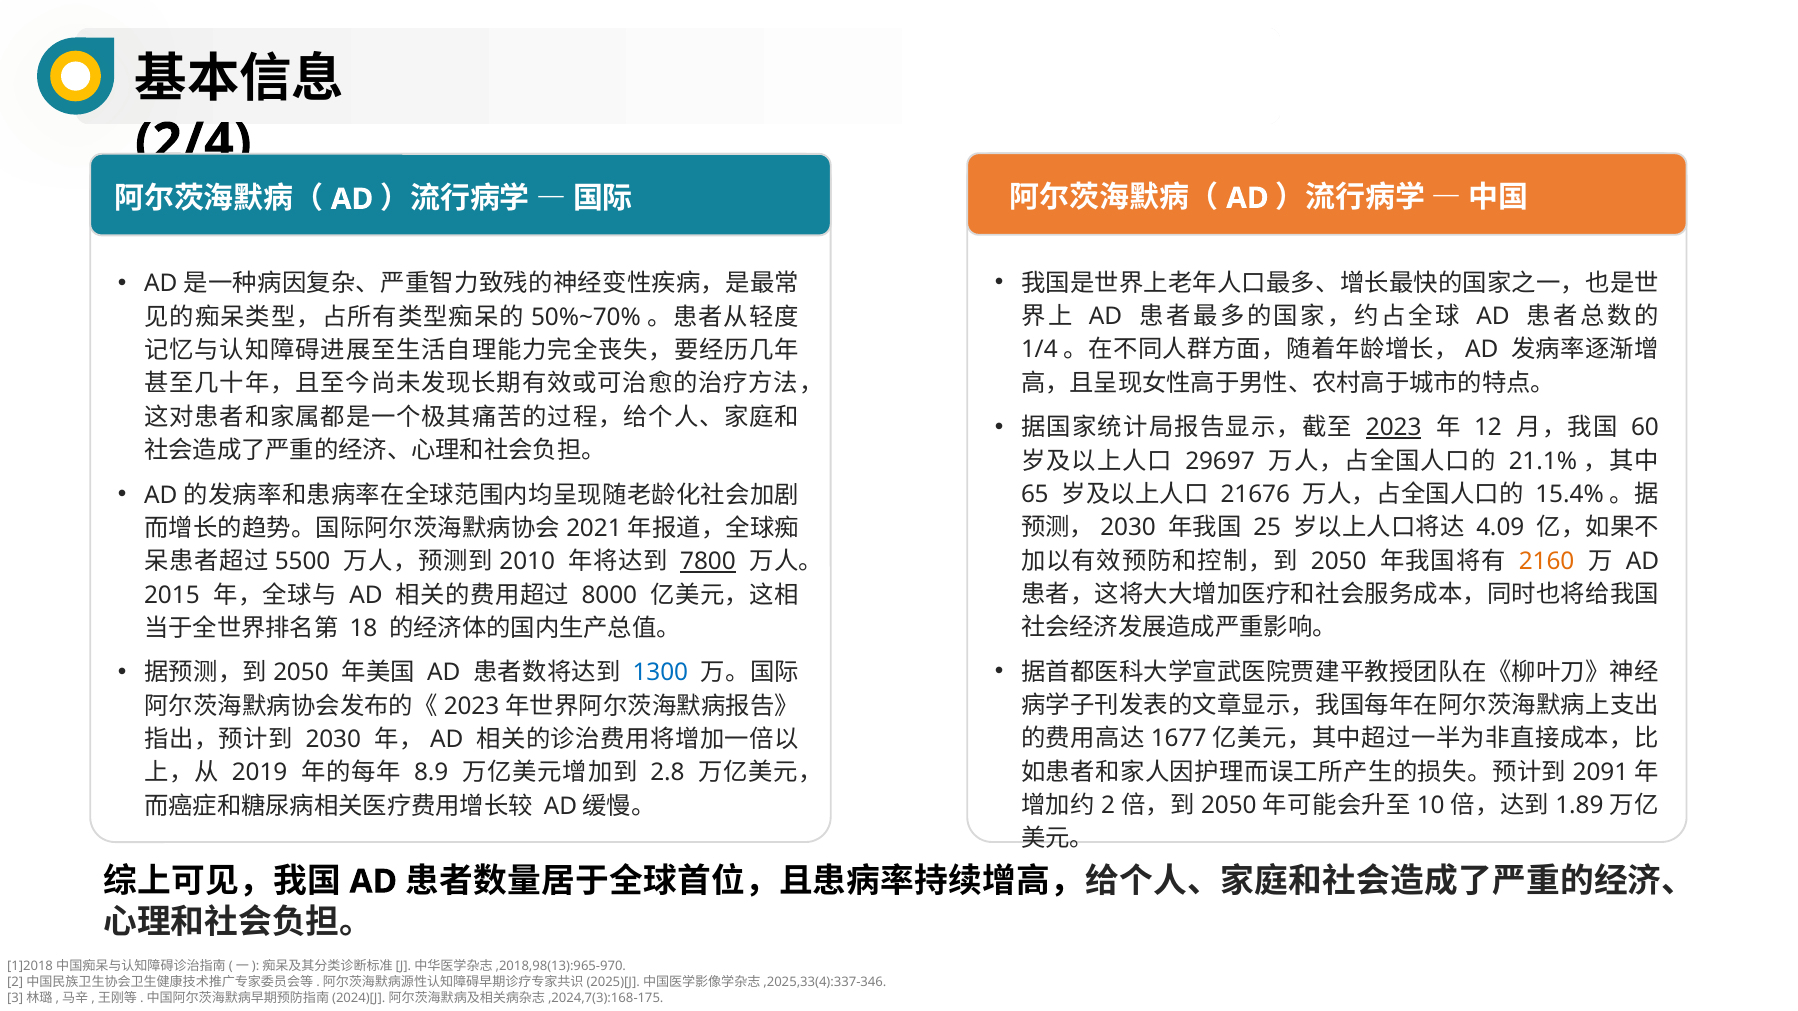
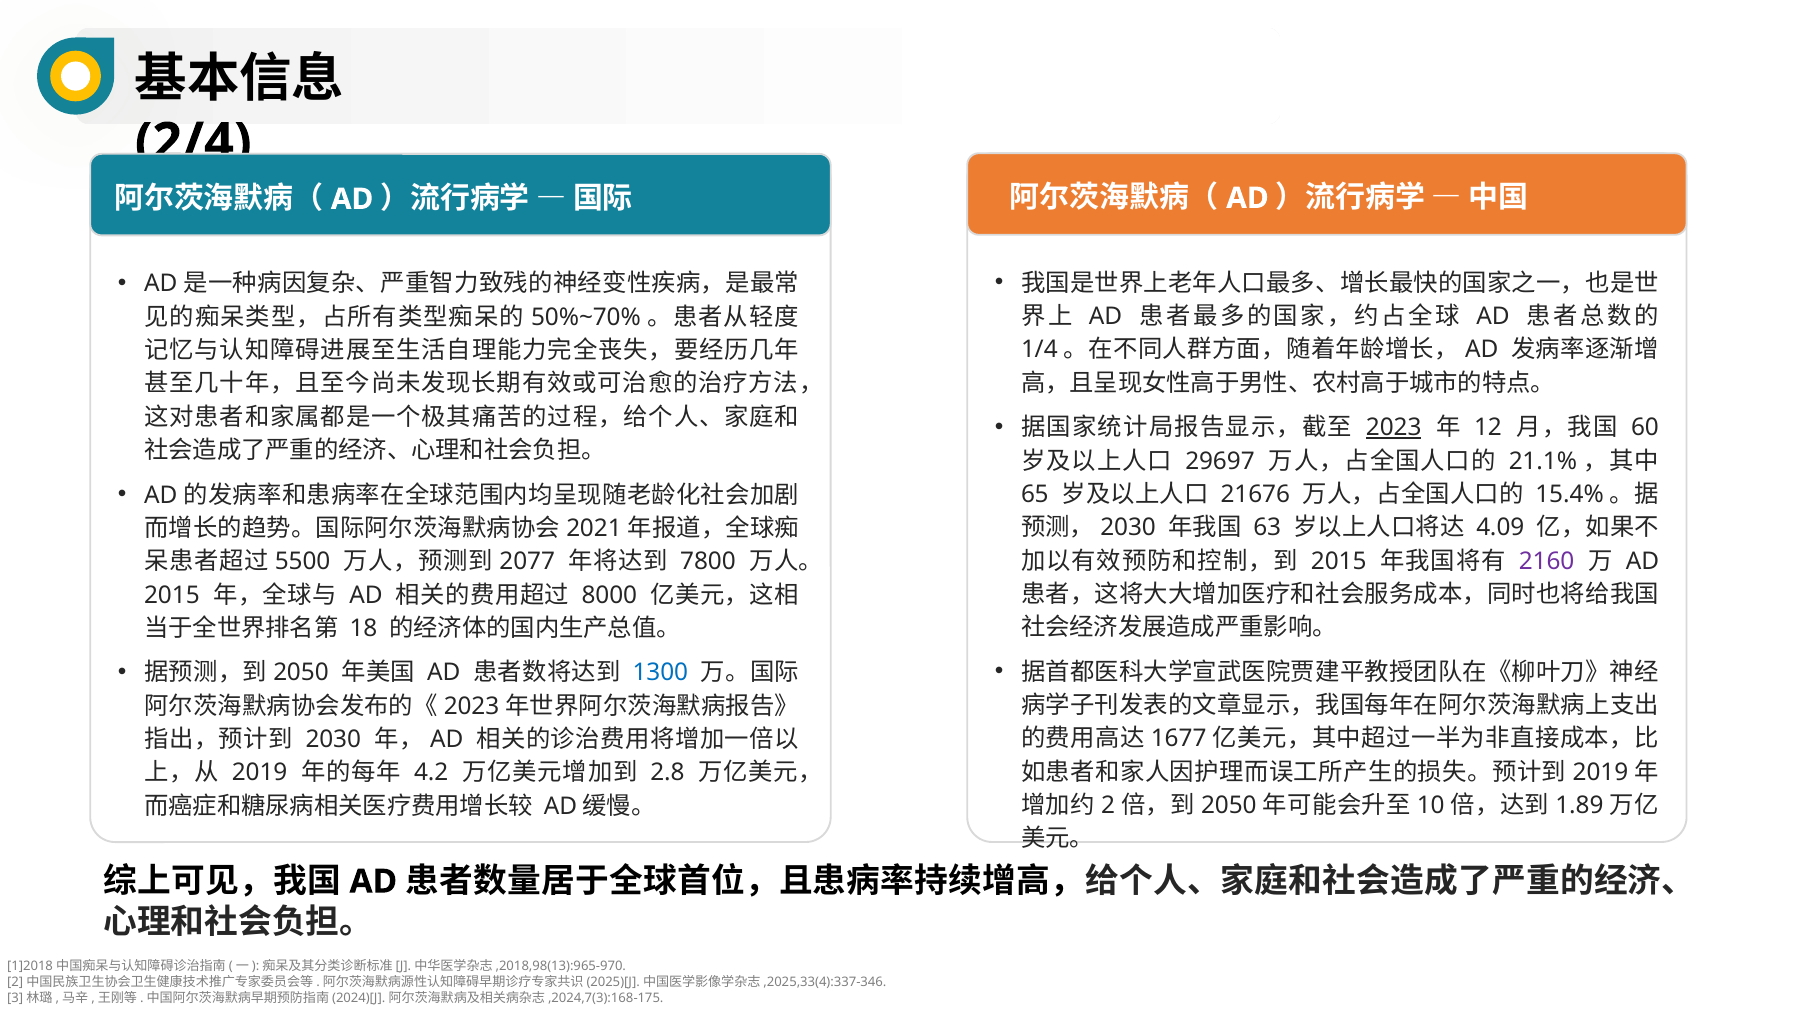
25: 25 -> 63
2050 at (1339, 561): 2050 -> 2015
2160 colour: orange -> purple
2010: 2010 -> 2077
7800 underline: present -> none
2091 at (1600, 772): 2091 -> 2019
8.9: 8.9 -> 4.2
